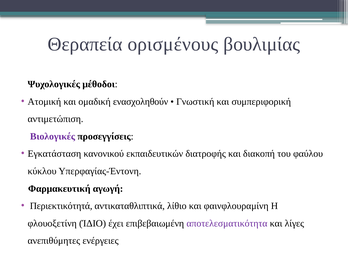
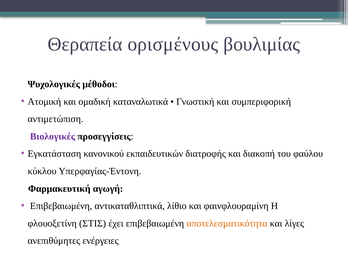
ενασχοληθούν: ενασχοληθούν -> καταναλωτικά
Περιεκτικότητά at (61, 206): Περιεκτικότητά -> Επιβεβαιωμένη
ΊΔΙΟ: ΊΔΙΟ -> ΣΤΙΣ
αποτελεσματικότητα colour: purple -> orange
